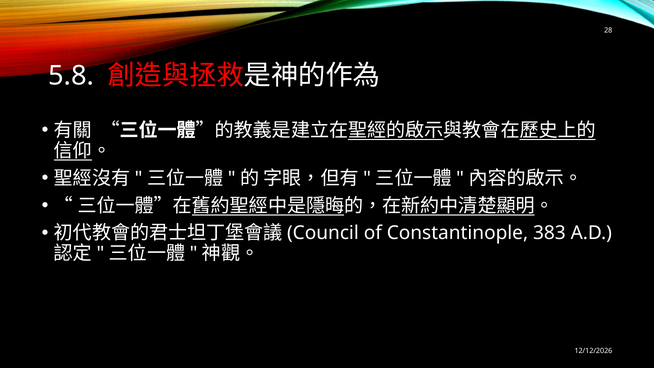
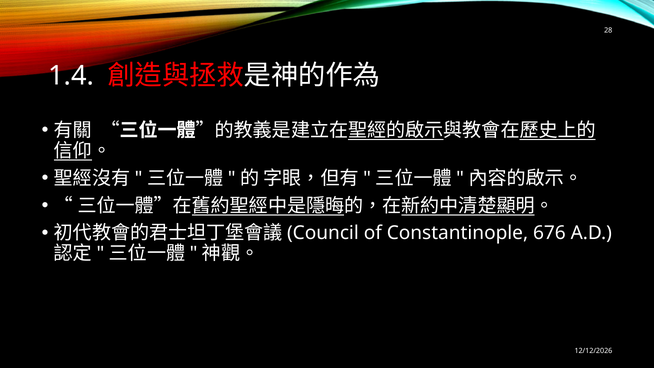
5.8: 5.8 -> 1.4
383: 383 -> 676
